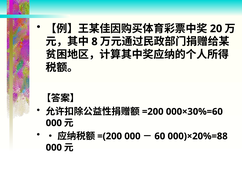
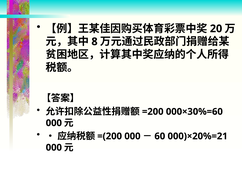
000)×20%=88: 000)×20%=88 -> 000)×20%=21
